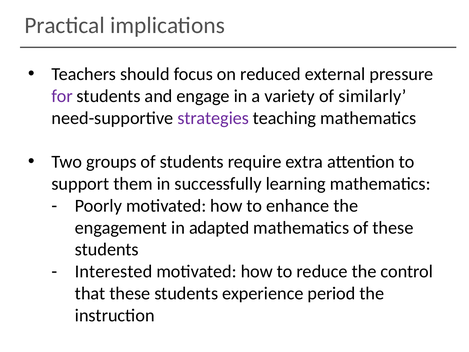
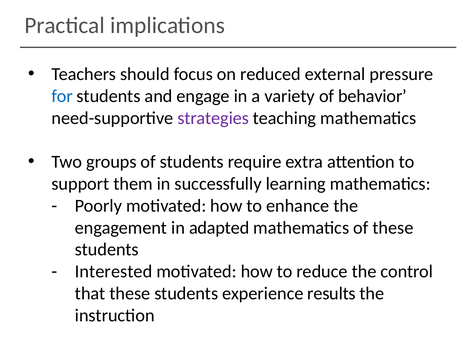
for colour: purple -> blue
similarly: similarly -> behavior
period: period -> results
